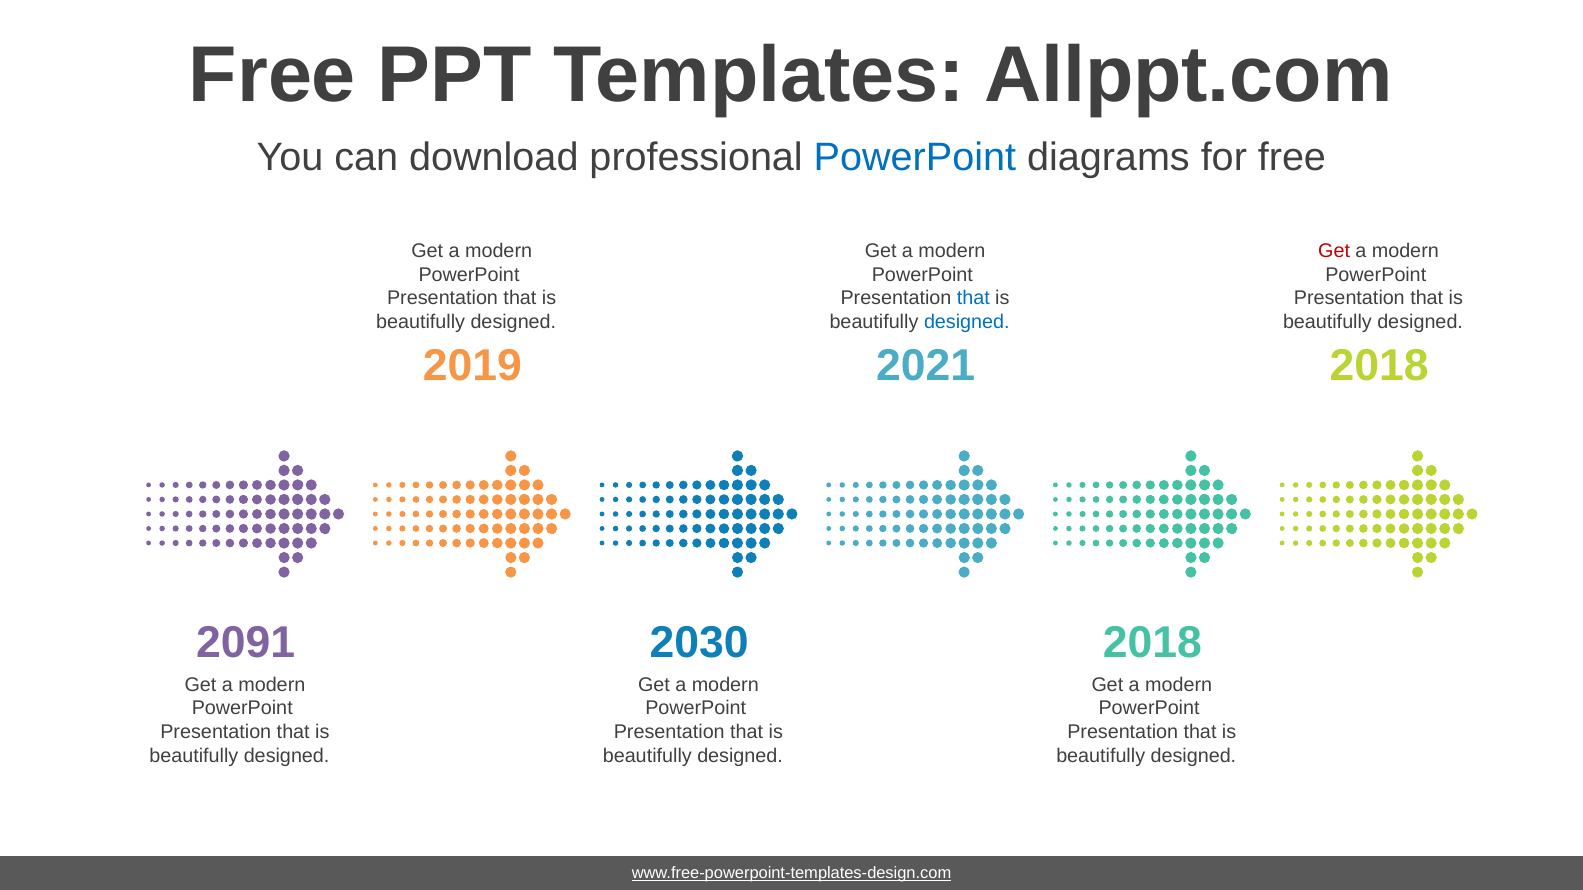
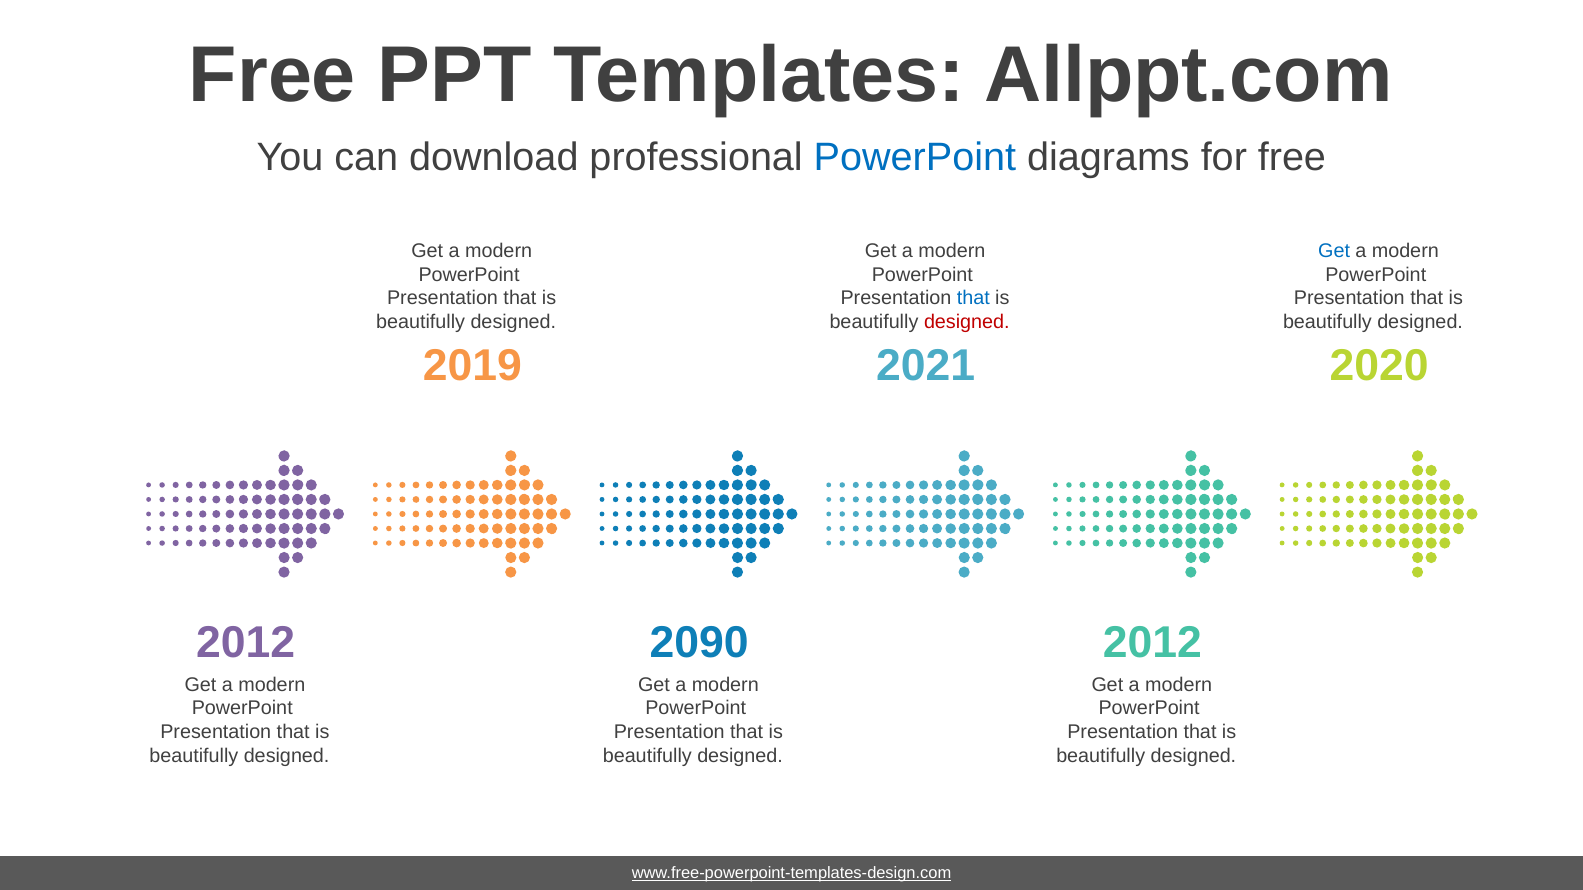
Get at (1334, 251) colour: red -> blue
designed at (967, 322) colour: blue -> red
2018 at (1379, 366): 2018 -> 2020
2091 at (246, 644): 2091 -> 2012
2030: 2030 -> 2090
2018 at (1152, 644): 2018 -> 2012
